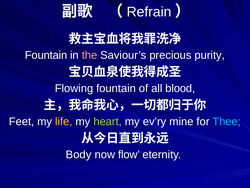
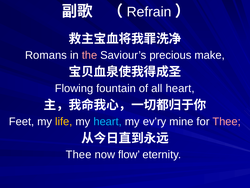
Fountain at (46, 55): Fountain -> Romans
purity: purity -> make
all blood: blood -> heart
heart at (108, 121) colour: light green -> light blue
Thee at (227, 121) colour: light blue -> pink
Body at (79, 154): Body -> Thee
